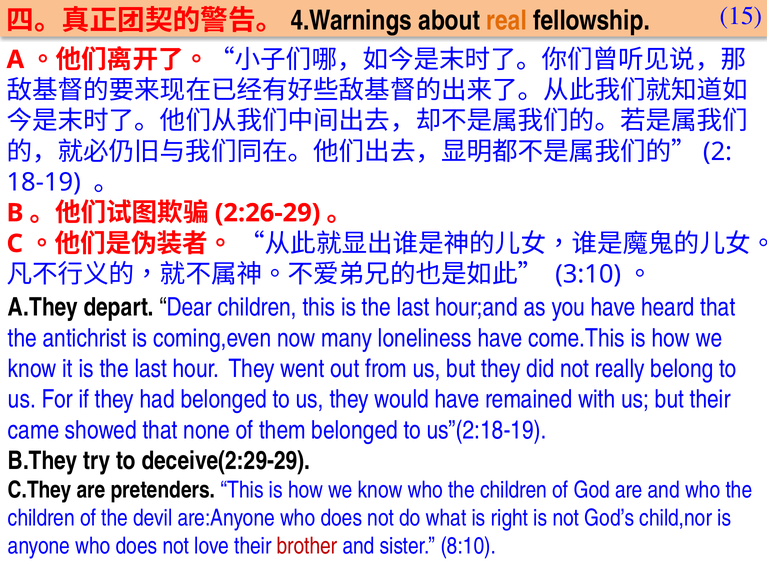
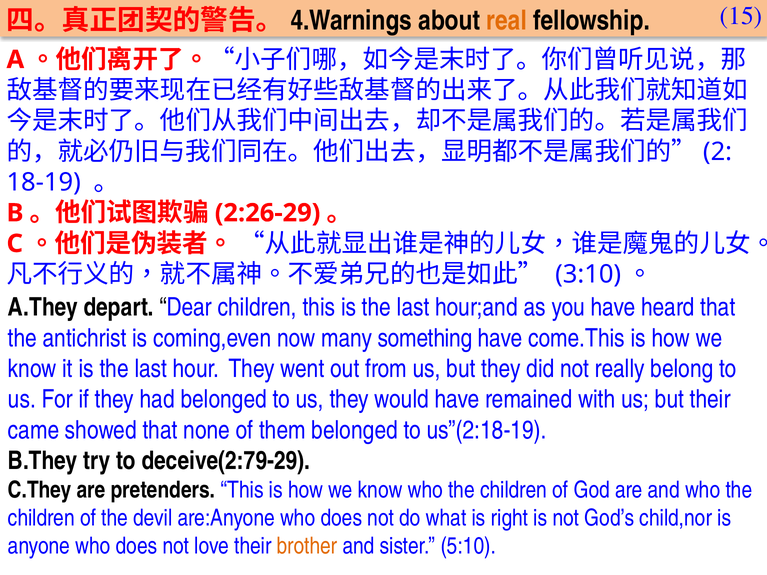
loneliness: loneliness -> something
deceive(2:29-29: deceive(2:29-29 -> deceive(2:79-29
brother colour: red -> orange
8:10: 8:10 -> 5:10
